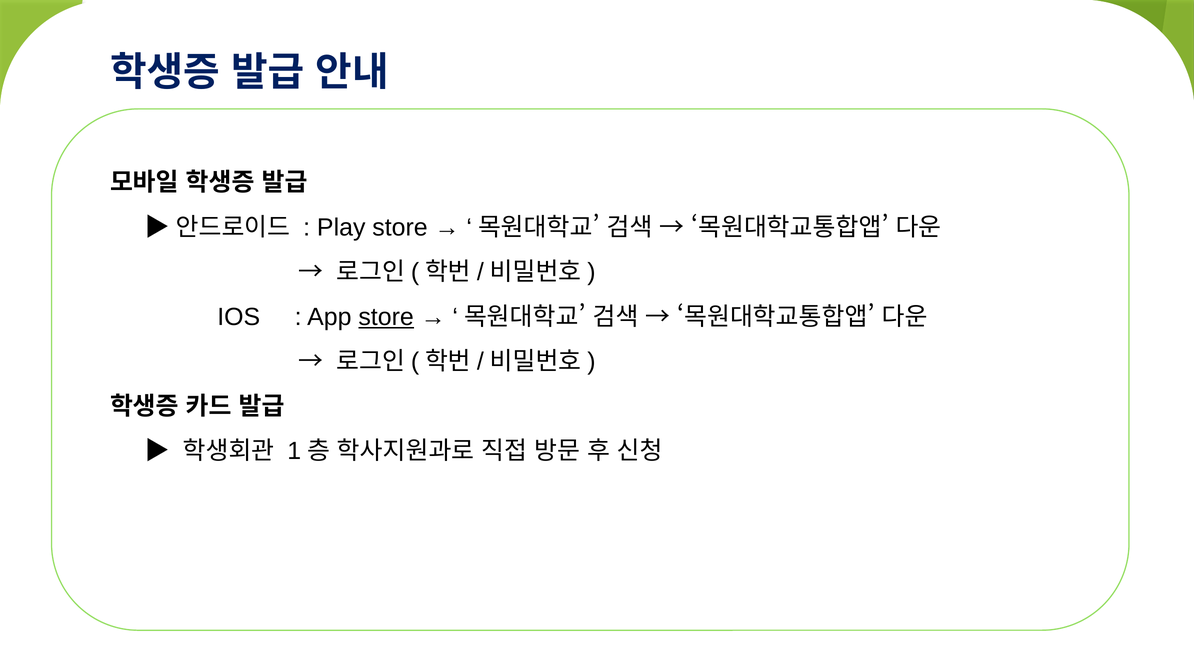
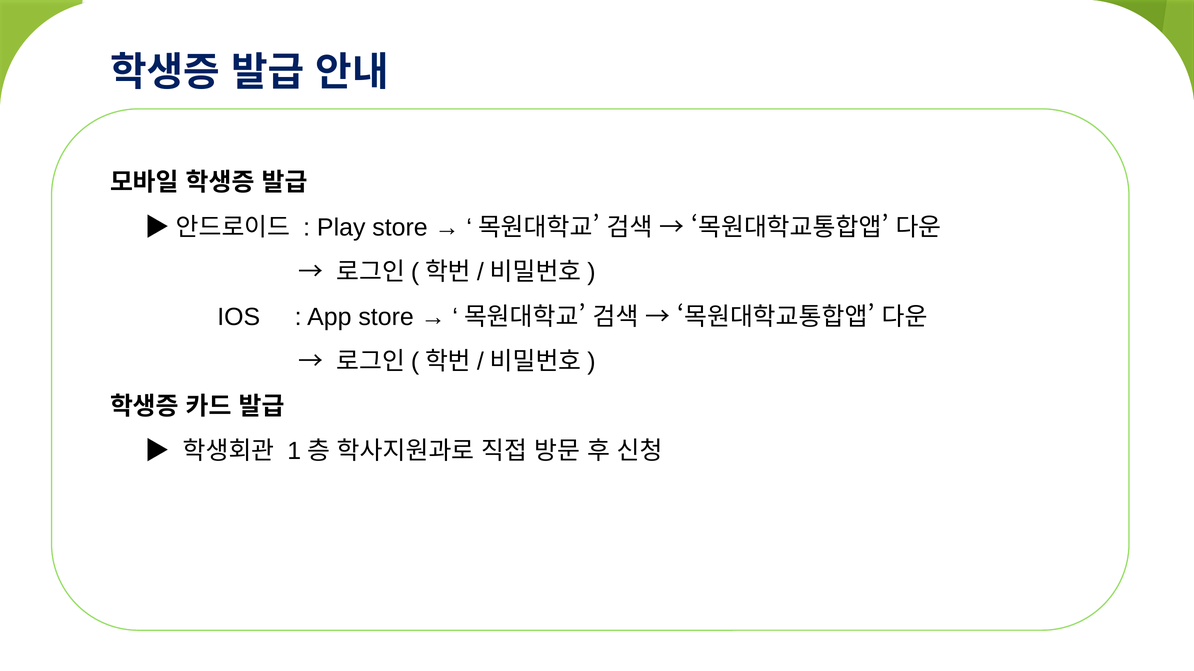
store at (386, 317) underline: present -> none
